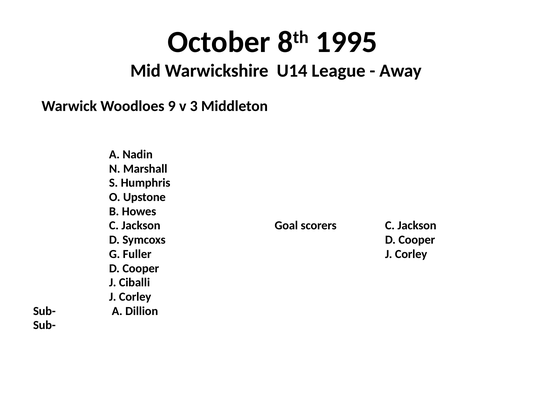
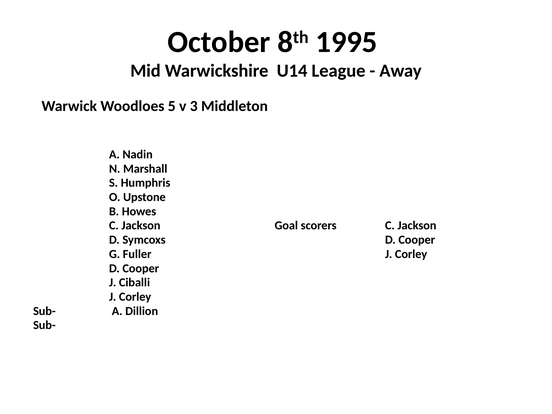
9: 9 -> 5
